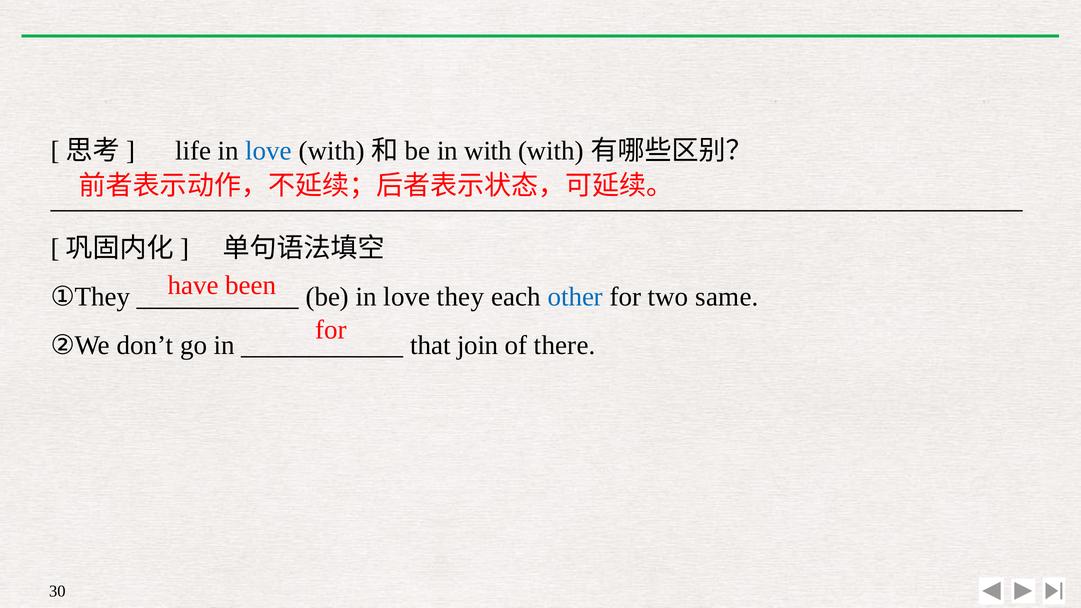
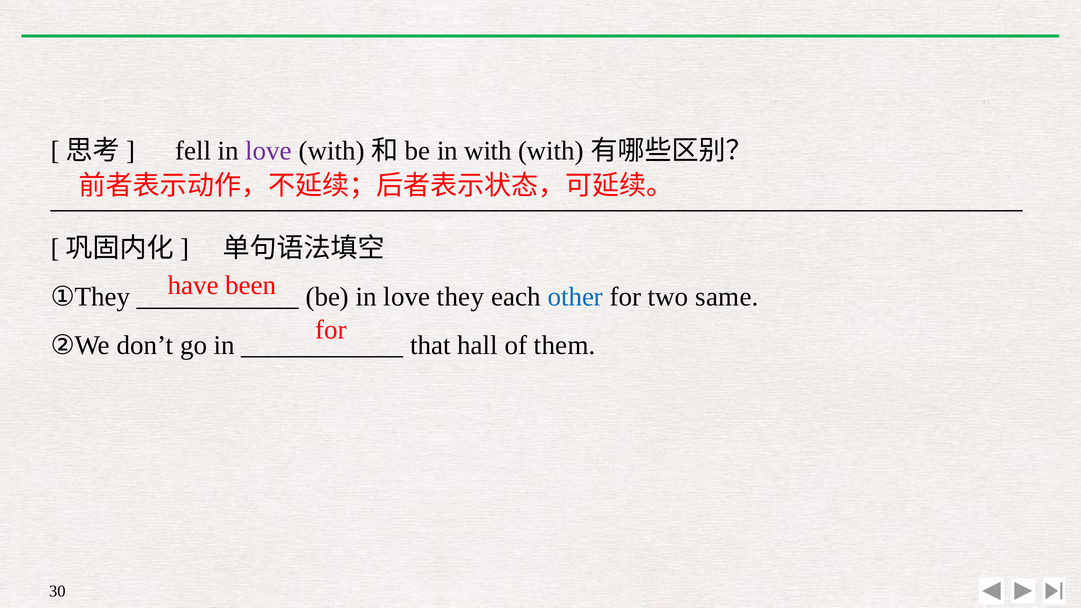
life: life -> fell
love at (269, 151) colour: blue -> purple
join: join -> hall
there: there -> them
